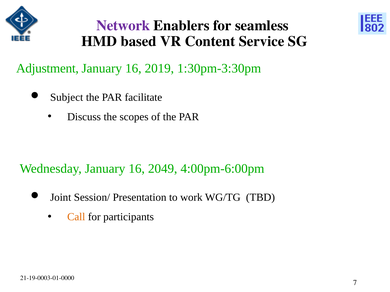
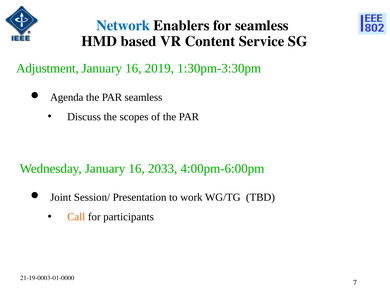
Network colour: purple -> blue
Subject: Subject -> Agenda
PAR facilitate: facilitate -> seamless
2049: 2049 -> 2033
